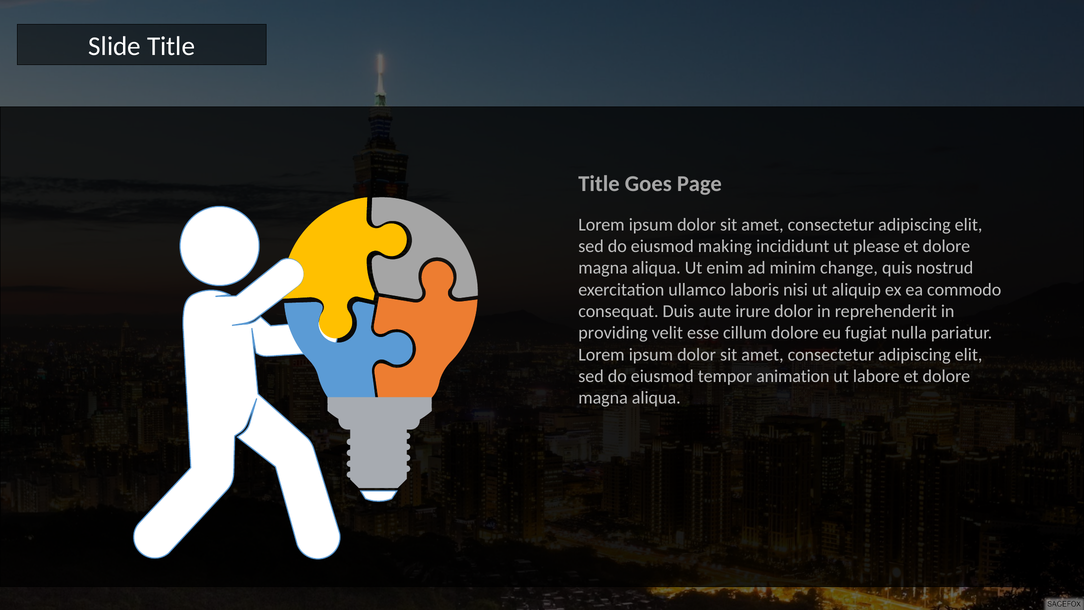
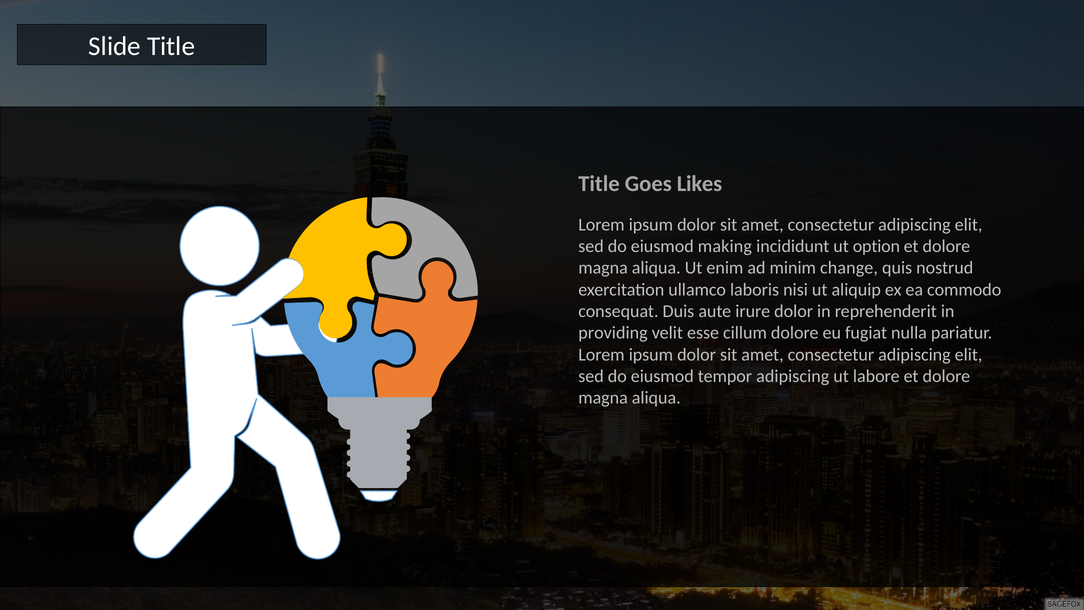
Page: Page -> Likes
please: please -> option
tempor animation: animation -> adipiscing
